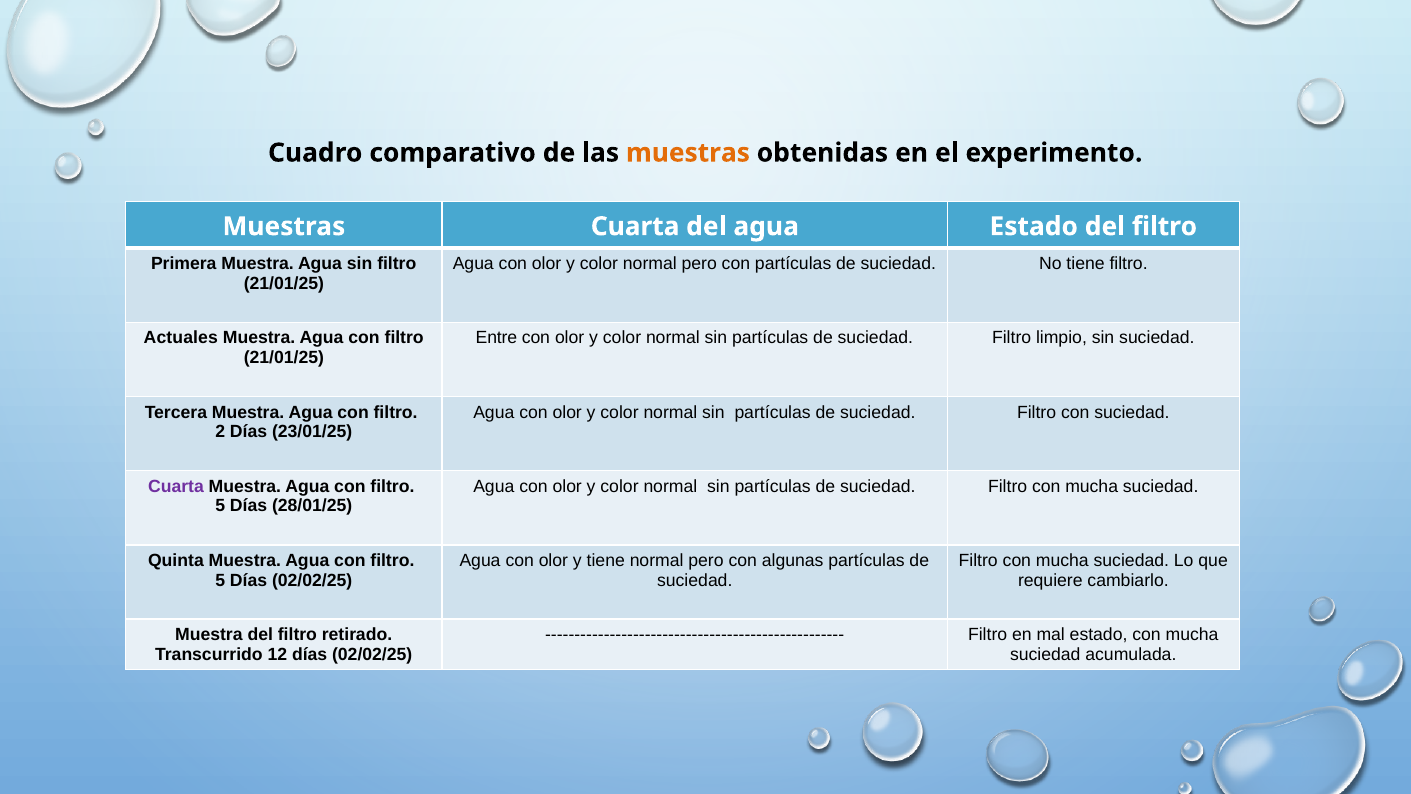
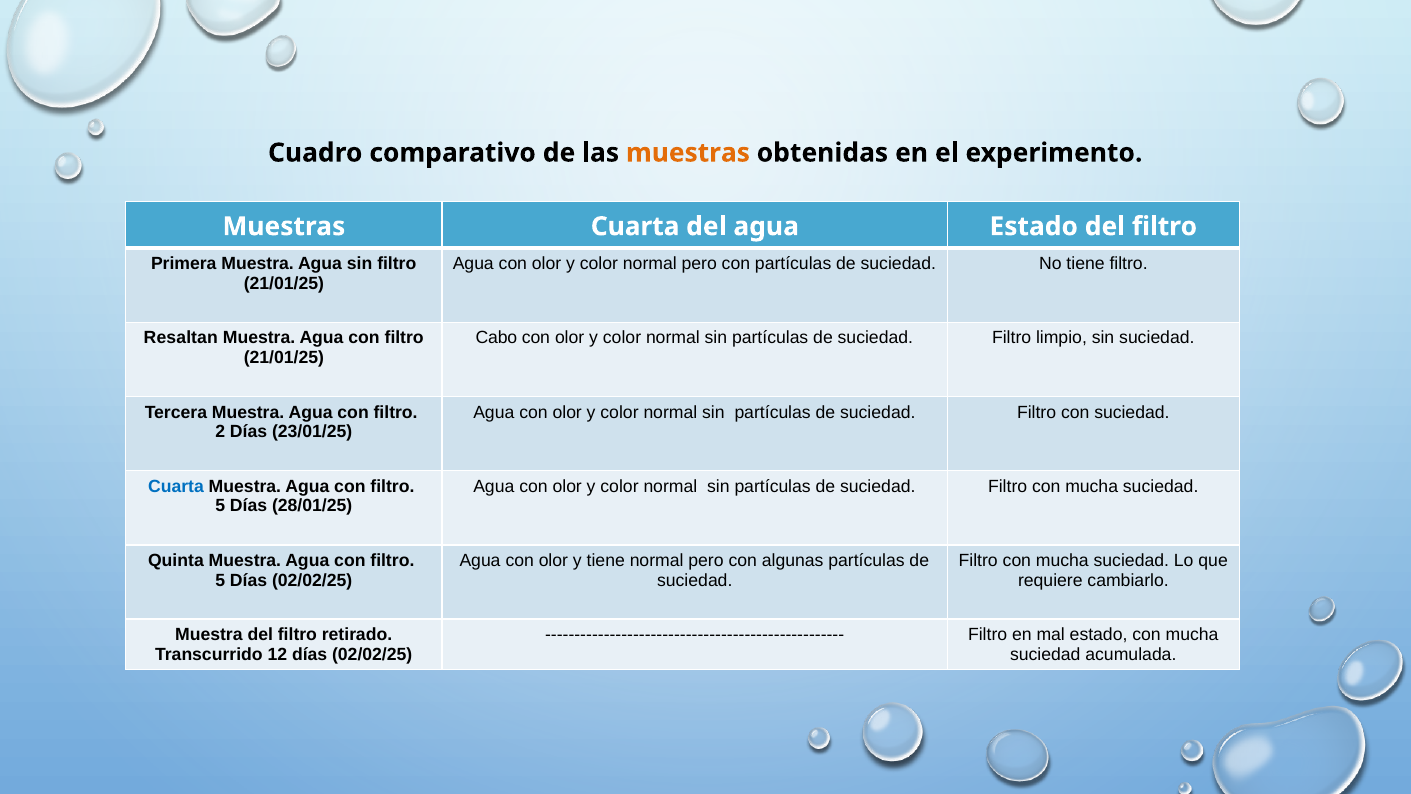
Actuales: Actuales -> Resaltan
Entre: Entre -> Cabo
Cuarta at (176, 486) colour: purple -> blue
